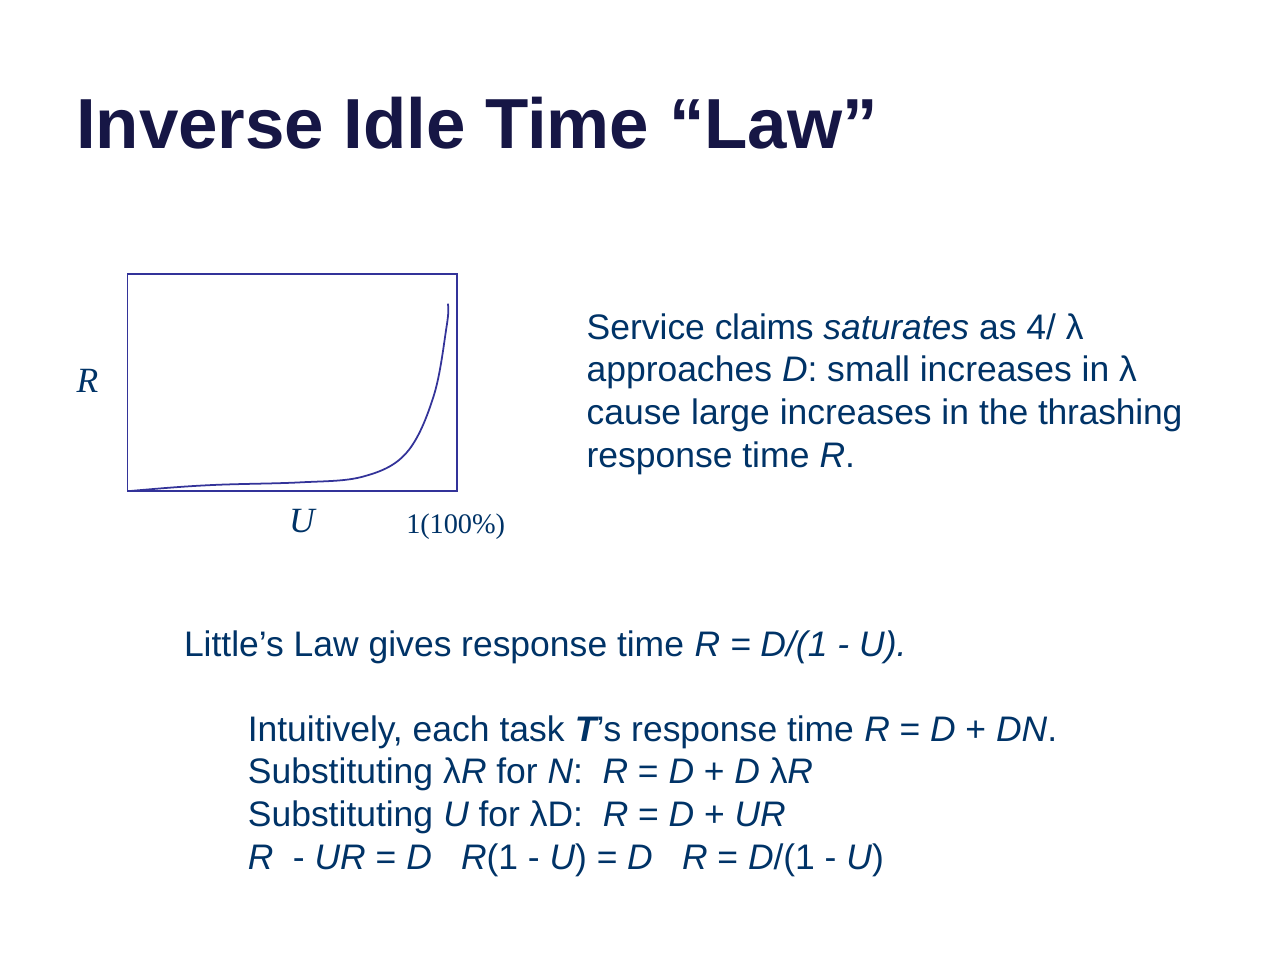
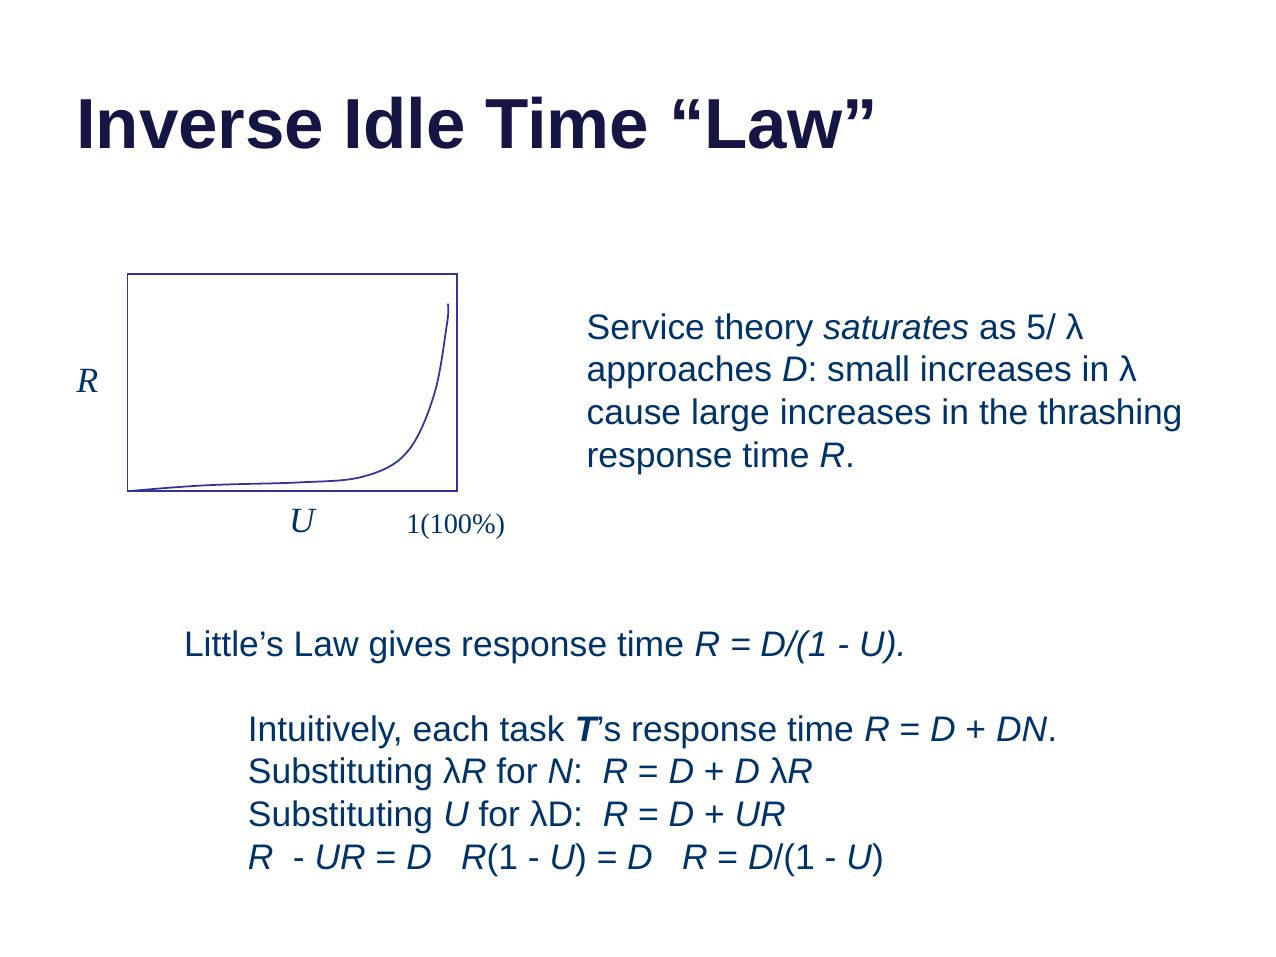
claims: claims -> theory
4/: 4/ -> 5/
